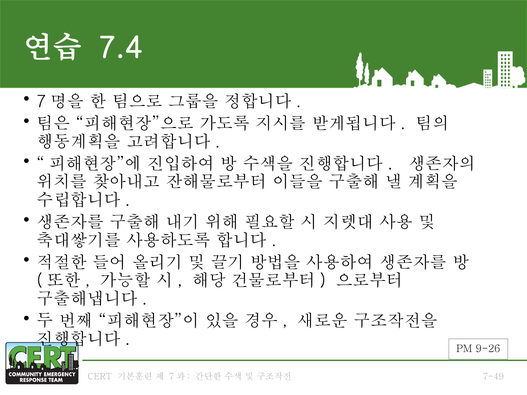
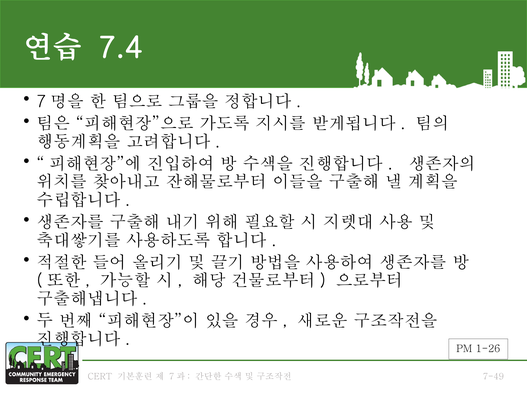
9-26: 9-26 -> 1-26
